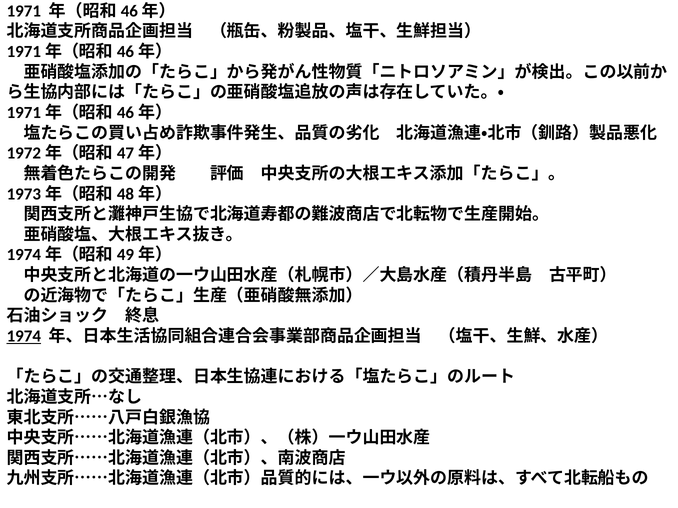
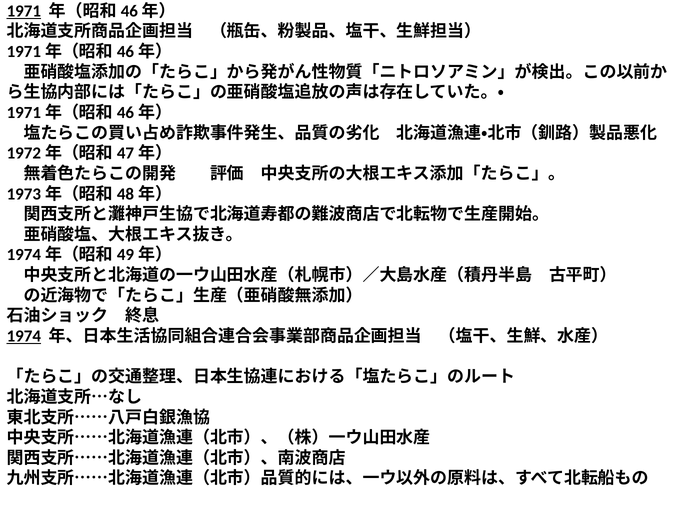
1971 underline: none -> present
